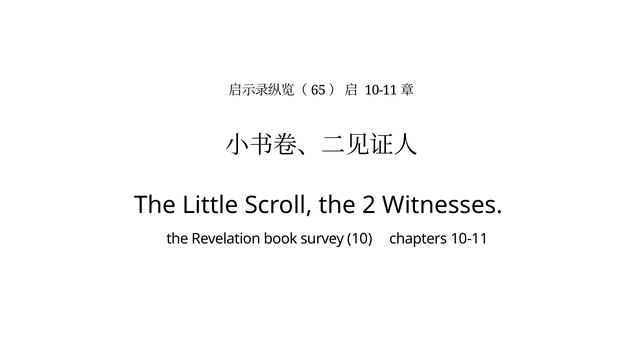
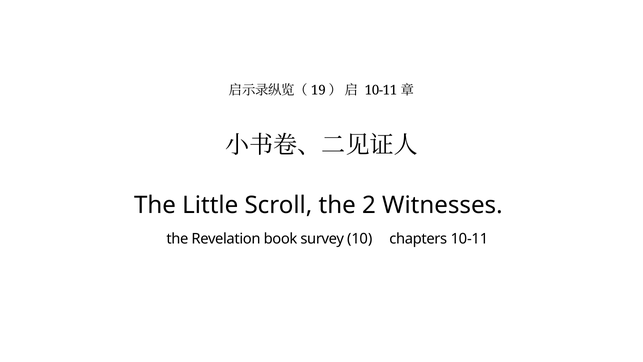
65: 65 -> 19
